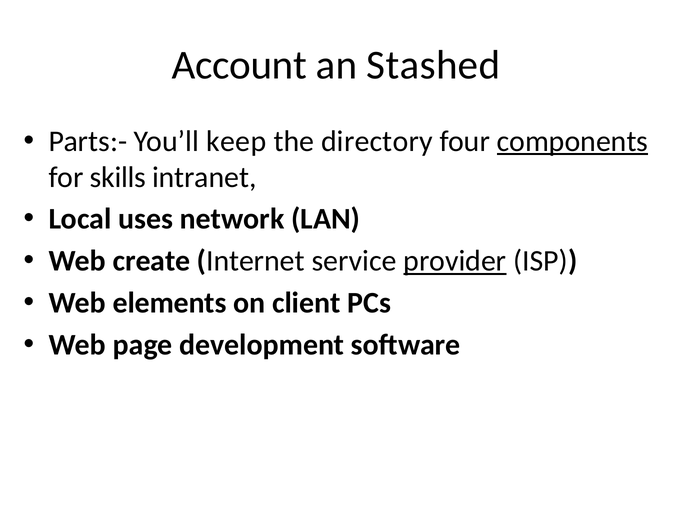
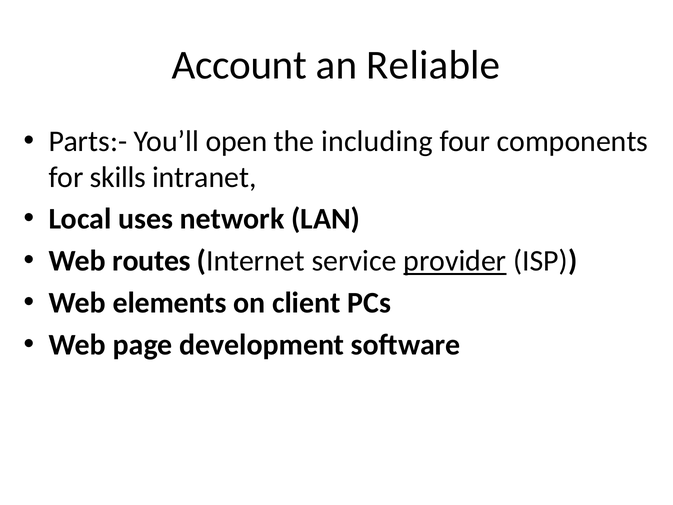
Stashed: Stashed -> Reliable
keep: keep -> open
directory: directory -> including
components underline: present -> none
create: create -> routes
